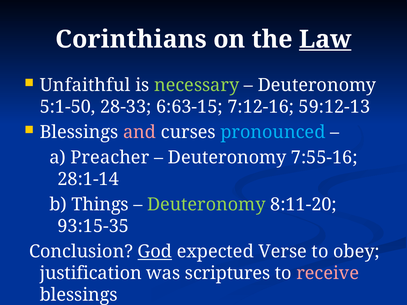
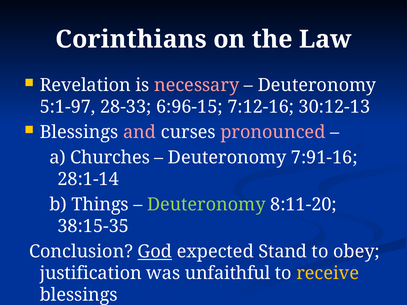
Law underline: present -> none
Unfaithful: Unfaithful -> Revelation
necessary colour: light green -> pink
5:1-50: 5:1-50 -> 5:1-97
6:63-15: 6:63-15 -> 6:96-15
59:12-13: 59:12-13 -> 30:12-13
pronounced colour: light blue -> pink
Preacher: Preacher -> Churches
7:55-16: 7:55-16 -> 7:91-16
93:15-35: 93:15-35 -> 38:15-35
Verse: Verse -> Stand
scriptures: scriptures -> unfaithful
receive colour: pink -> yellow
